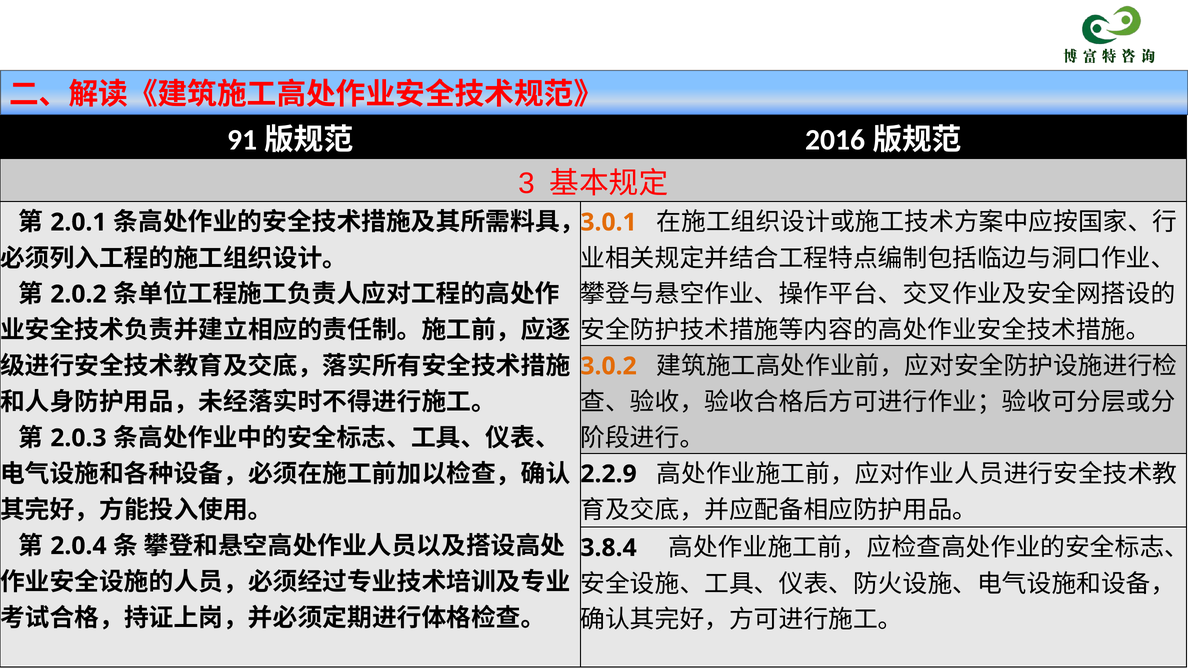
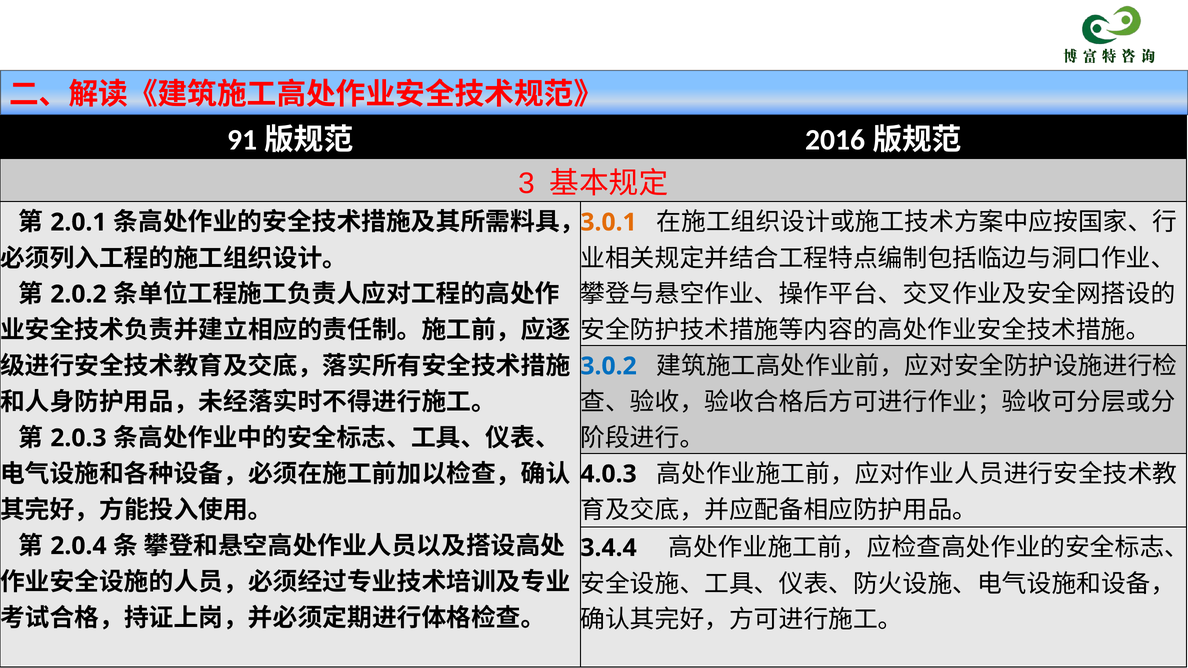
3.0.2 colour: orange -> blue
2.2.9: 2.2.9 -> 4.0.3
3.8.4: 3.8.4 -> 3.4.4
